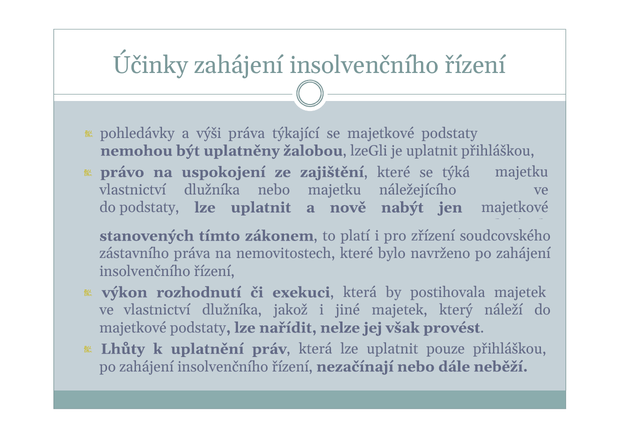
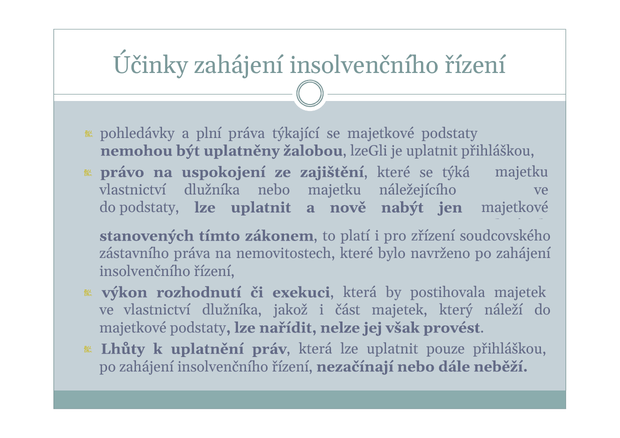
výši: výši -> plní
jiné: jiné -> část
